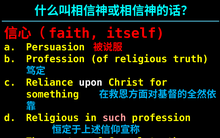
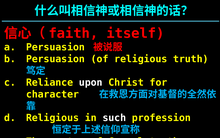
Profession at (55, 59): Profession -> Persuasion
something: something -> character
such colour: pink -> white
